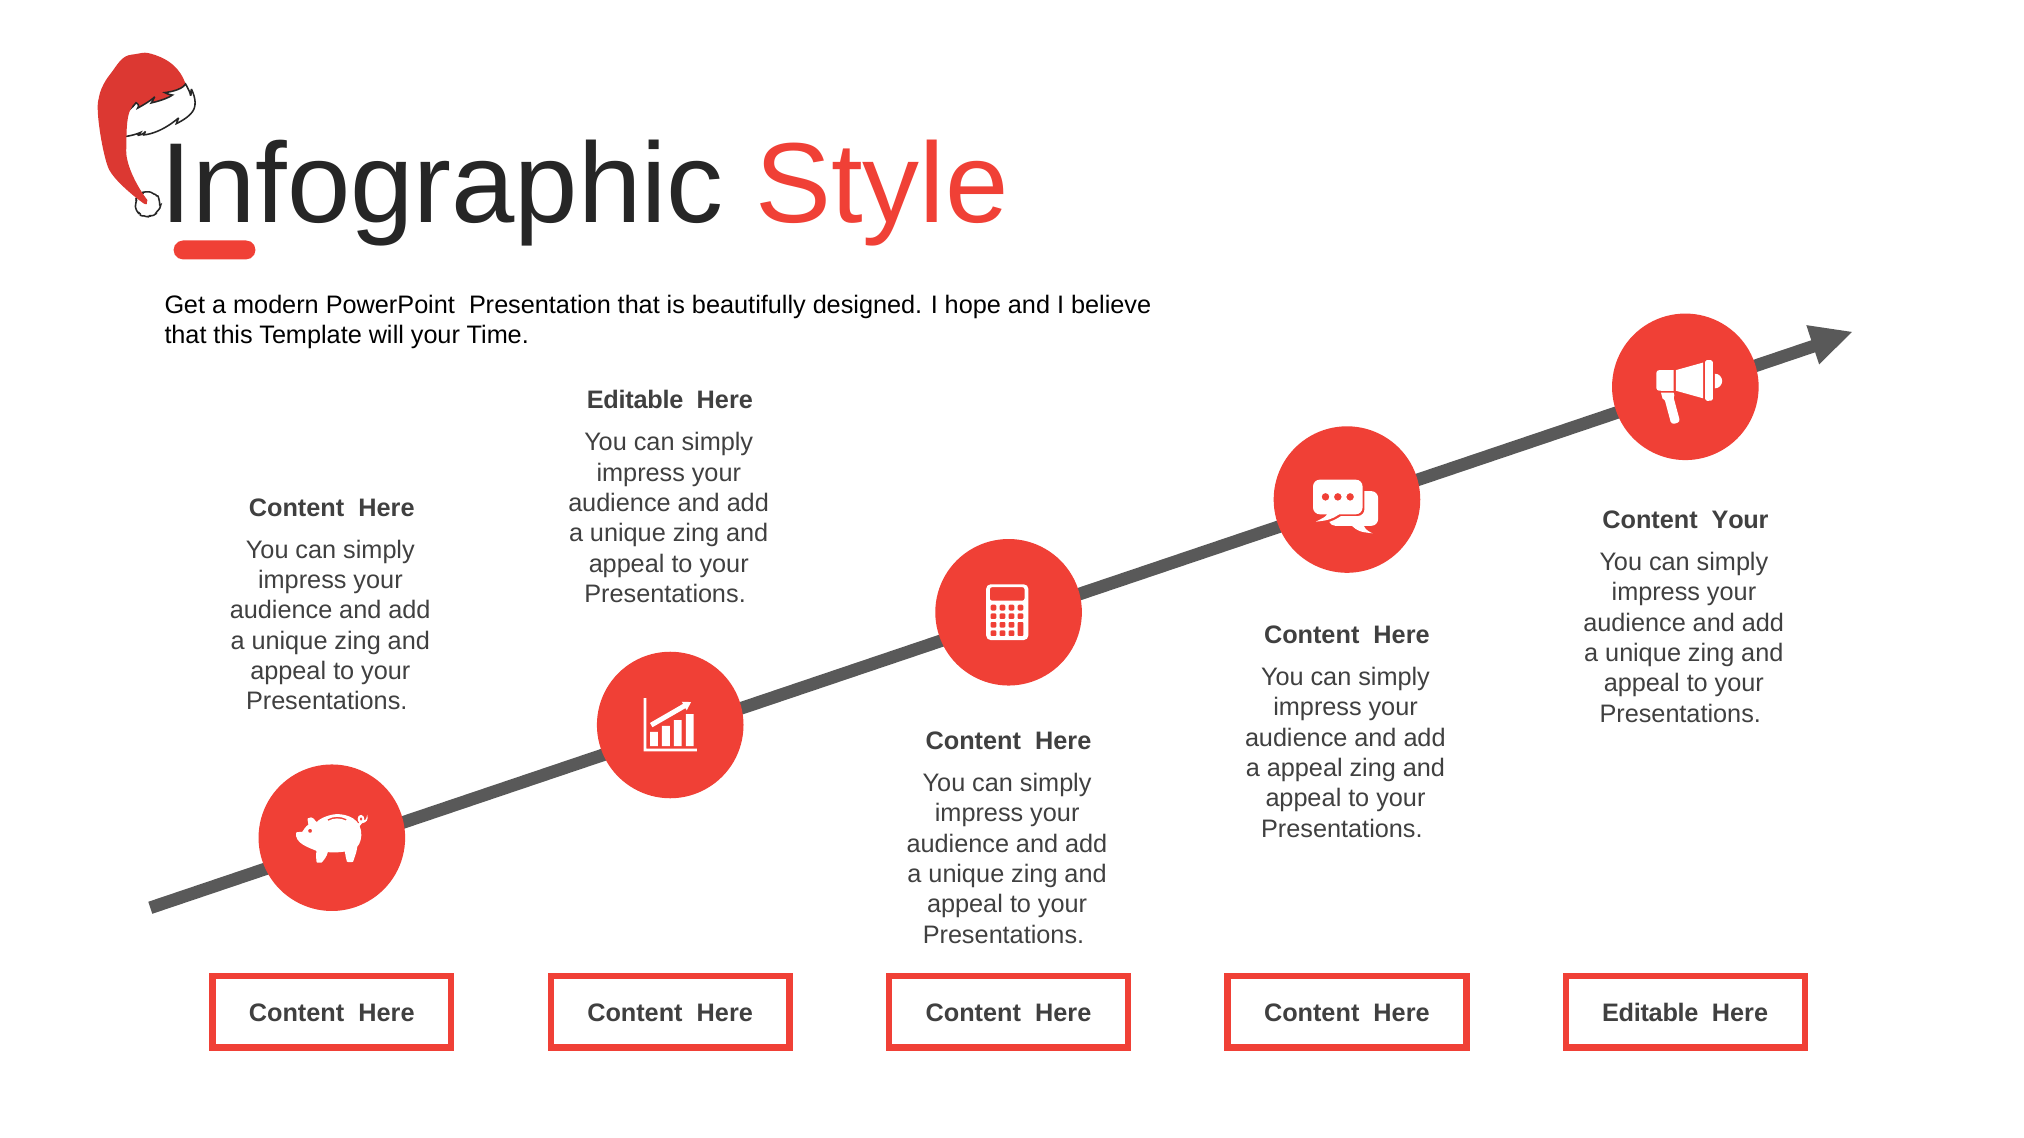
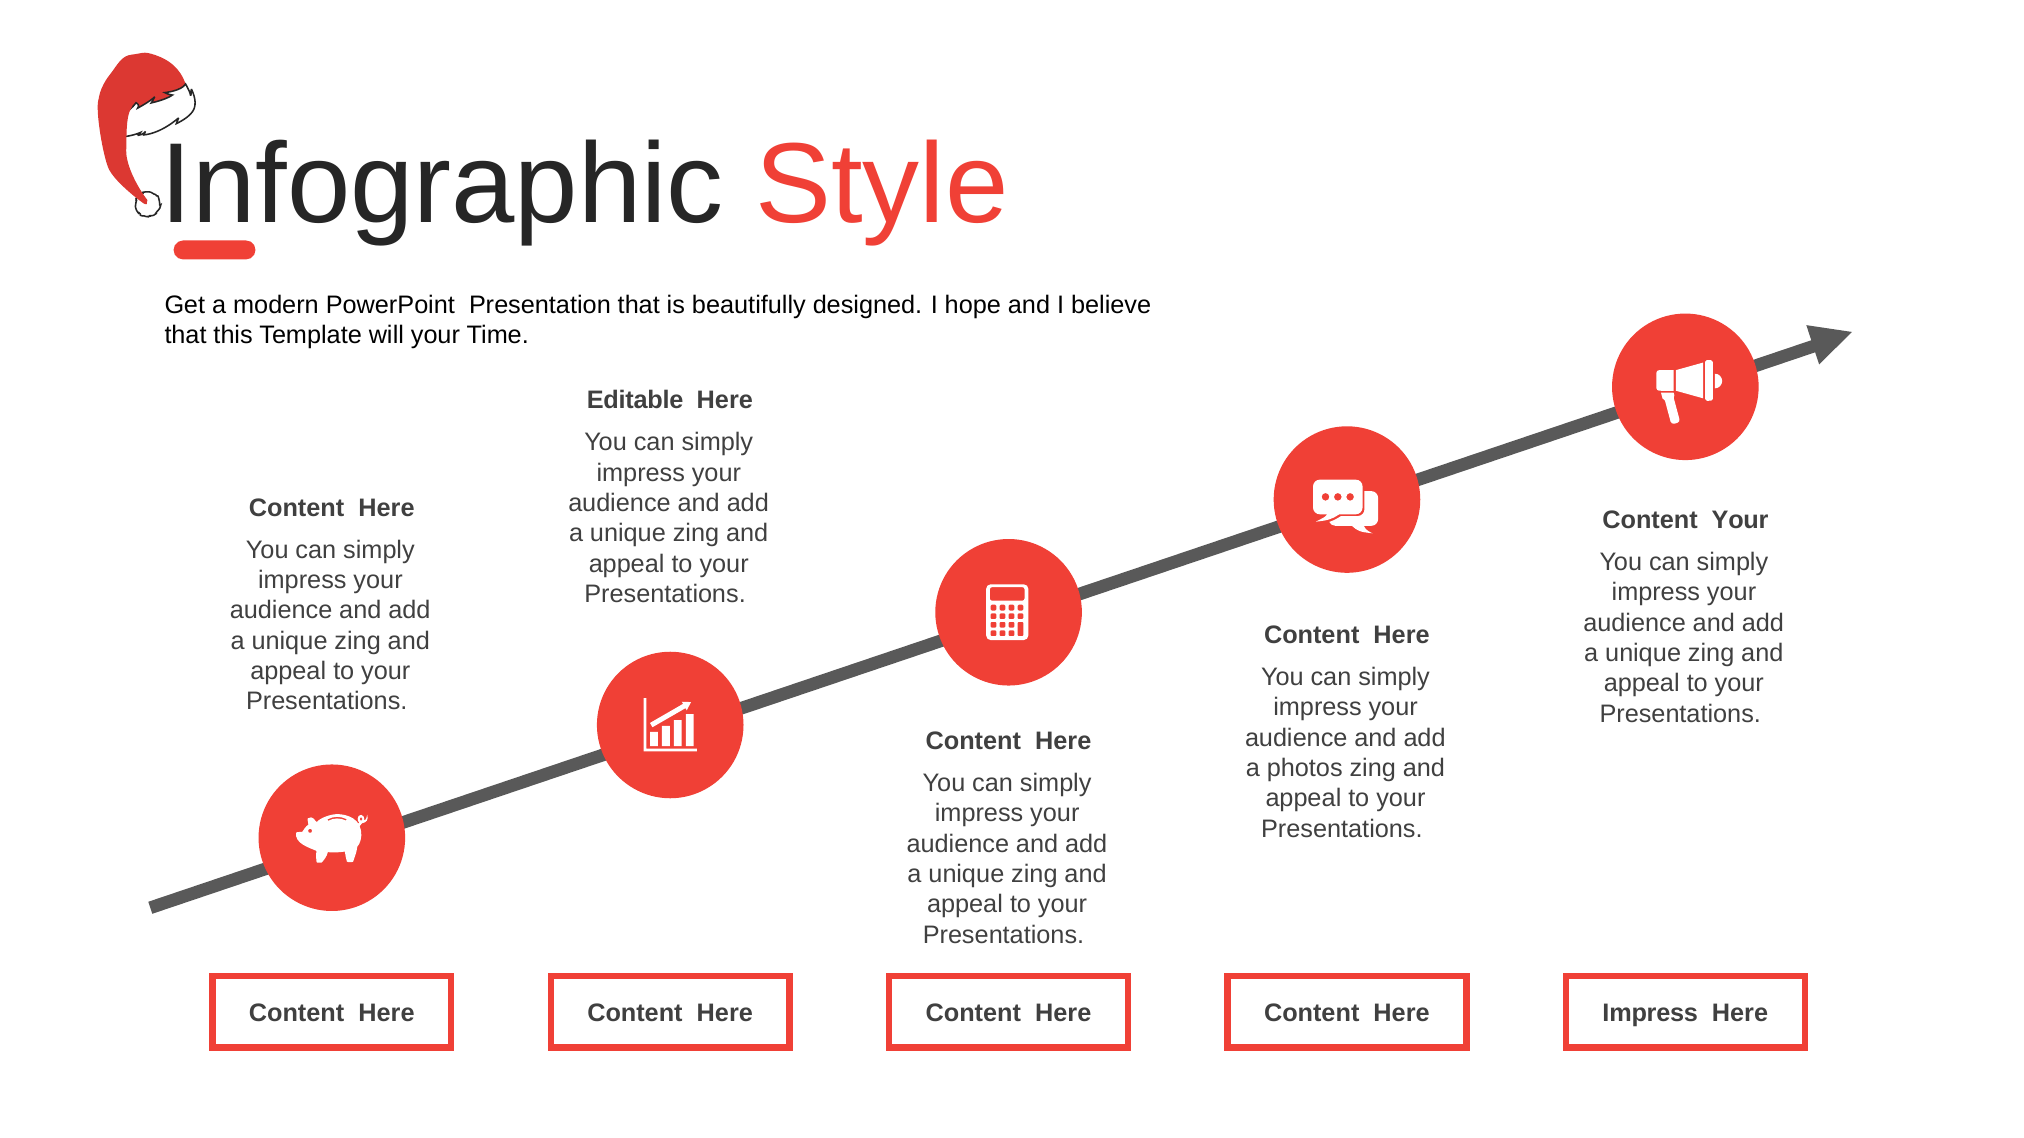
a appeal: appeal -> photos
Editable at (1650, 1013): Editable -> Impress
